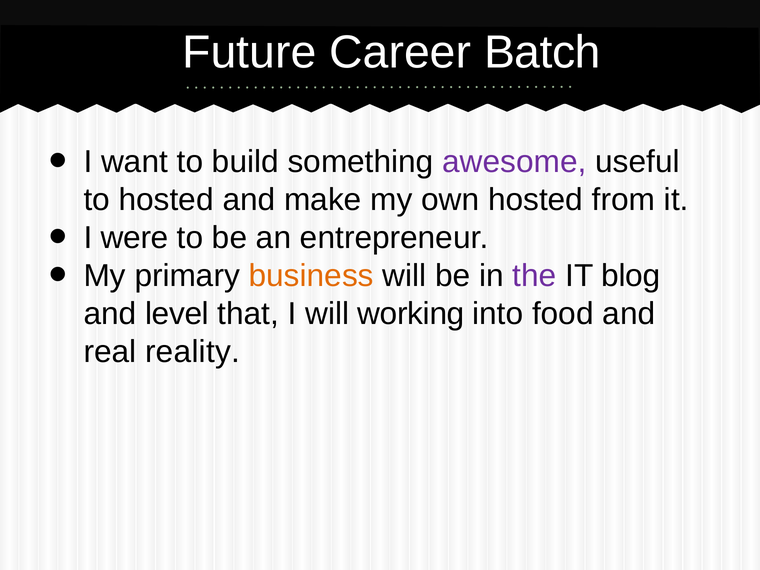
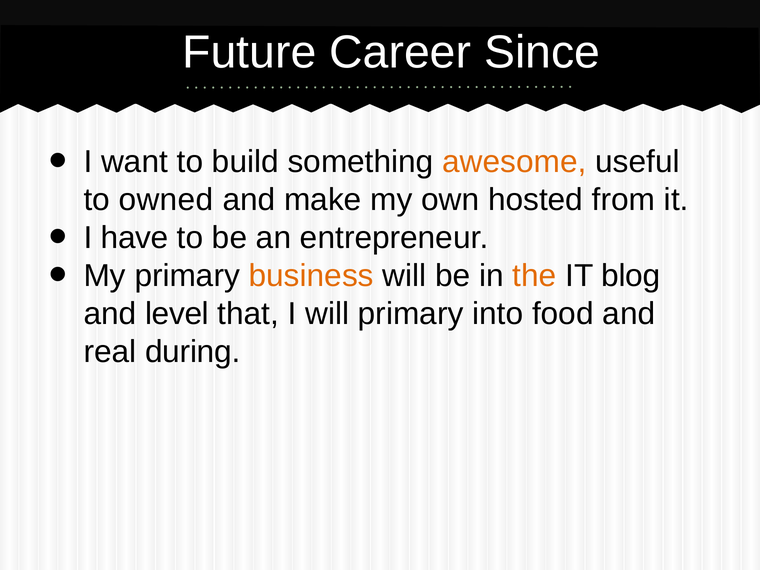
Batch: Batch -> Since
awesome colour: purple -> orange
to hosted: hosted -> owned
were: were -> have
the colour: purple -> orange
will working: working -> primary
reality: reality -> during
